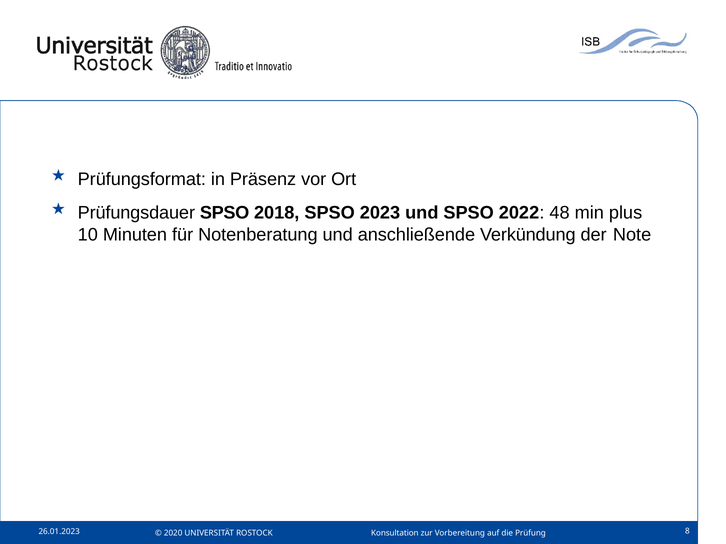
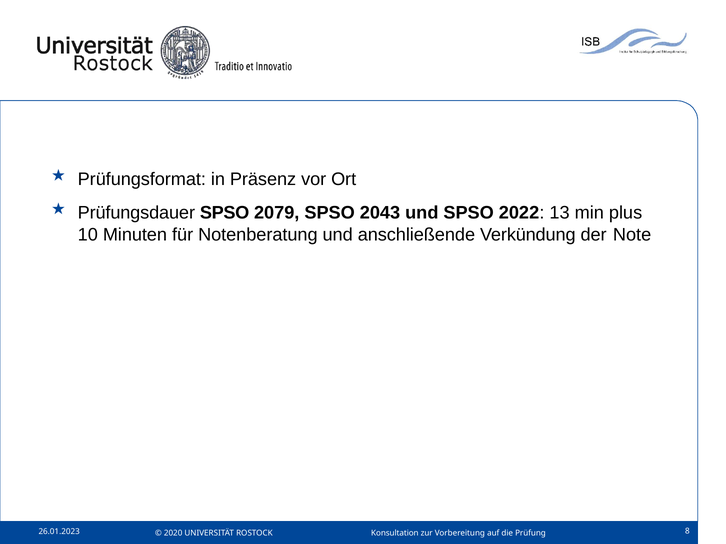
2018: 2018 -> 2079
2023: 2023 -> 2043
48: 48 -> 13
